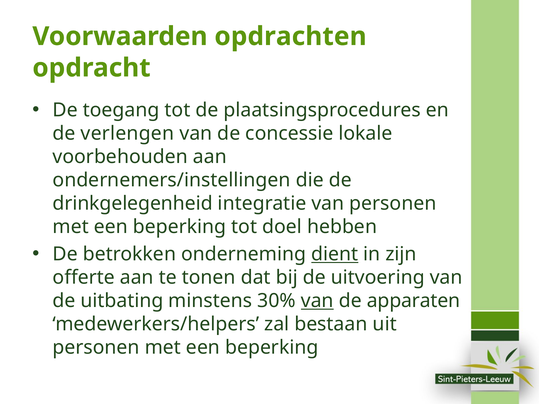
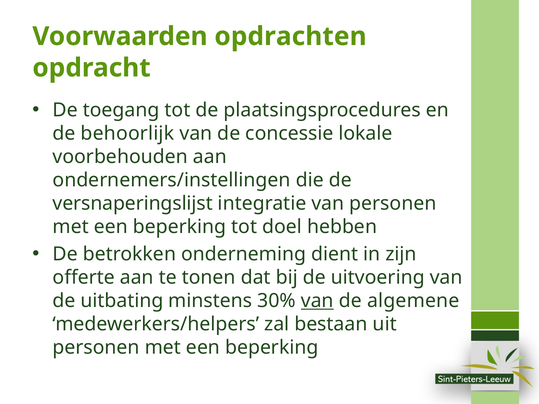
verlengen: verlengen -> behoorlijk
drinkgelegenheid: drinkgelegenheid -> versnaperingslijst
dient underline: present -> none
apparaten: apparaten -> algemene
